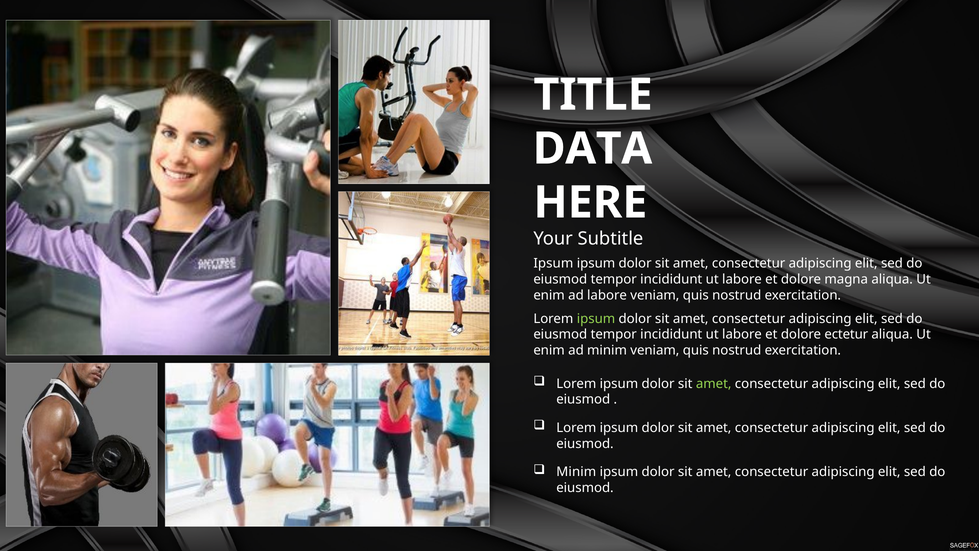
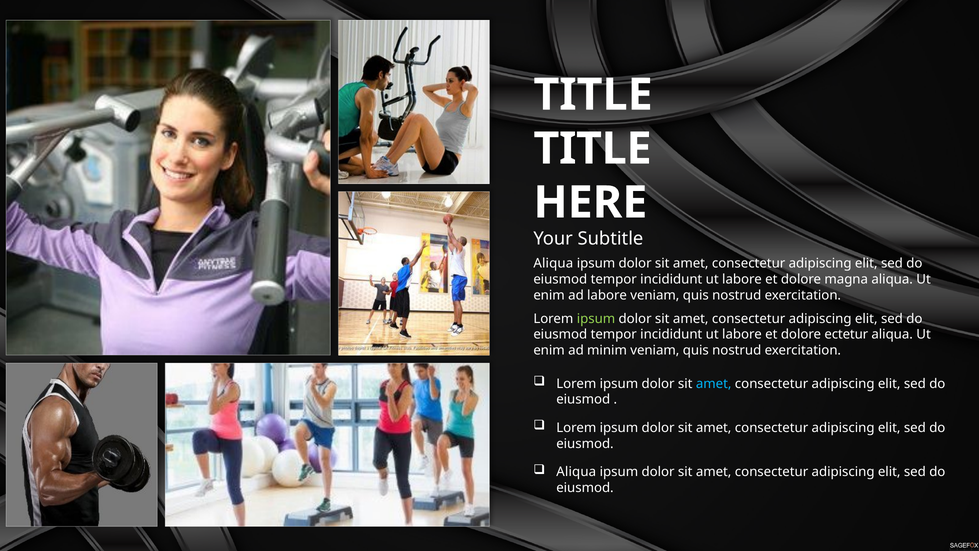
DATA at (593, 149): DATA -> TITLE
Ipsum at (553, 263): Ipsum -> Aliqua
amet at (714, 383) colour: light green -> light blue
Minim at (576, 472): Minim -> Aliqua
